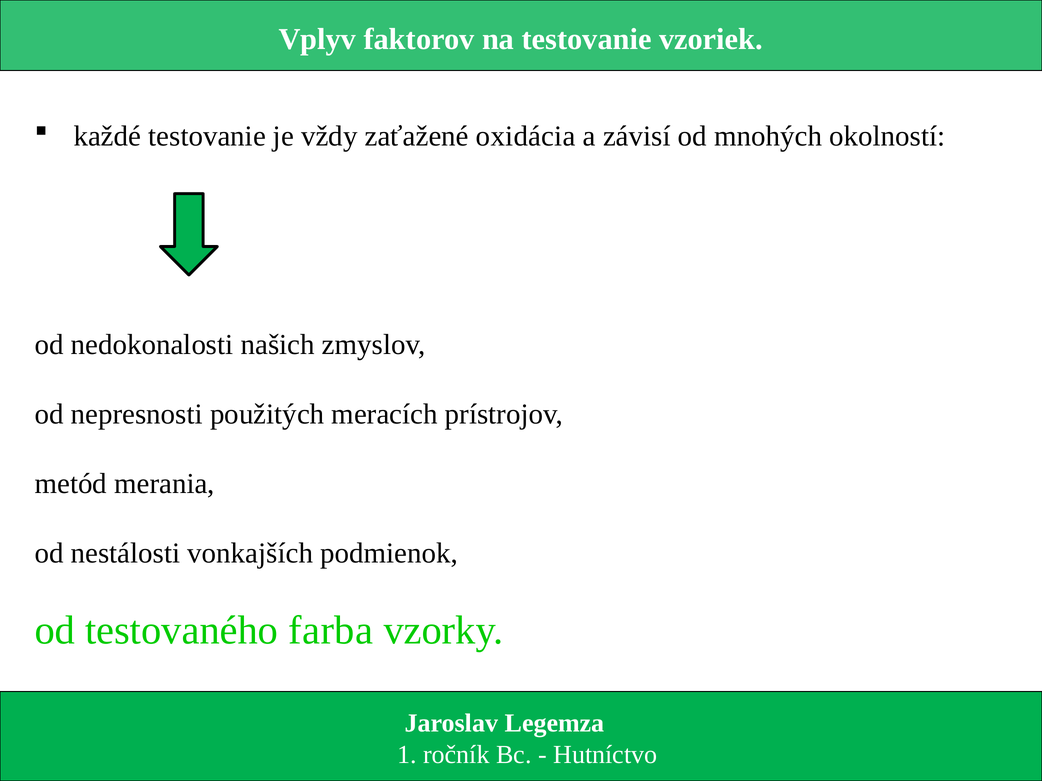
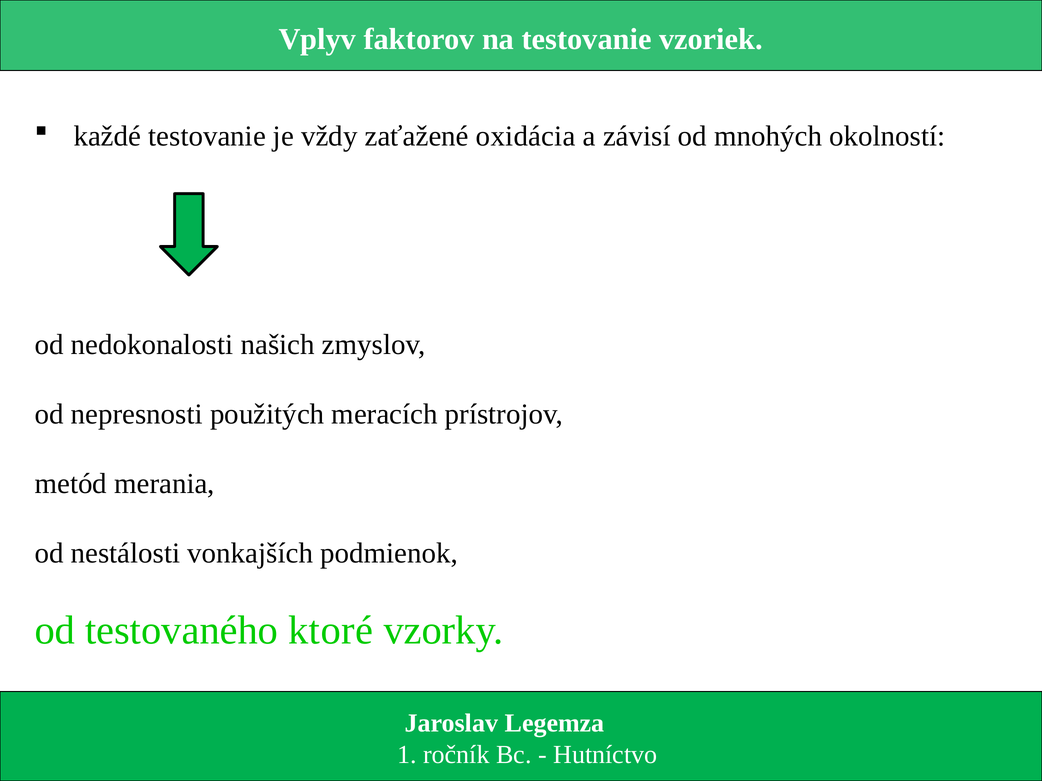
farba: farba -> ktoré
